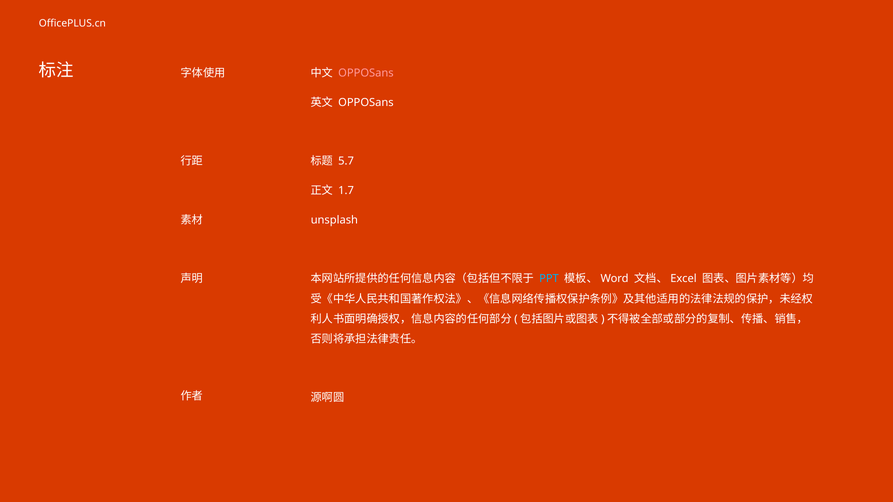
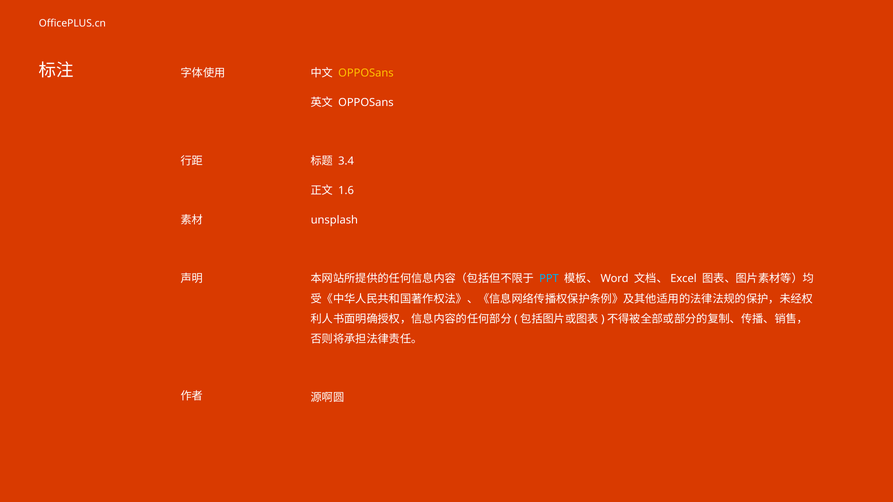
OPPOSans at (366, 73) colour: pink -> yellow
5.7: 5.7 -> 3.4
1.7: 1.7 -> 1.6
